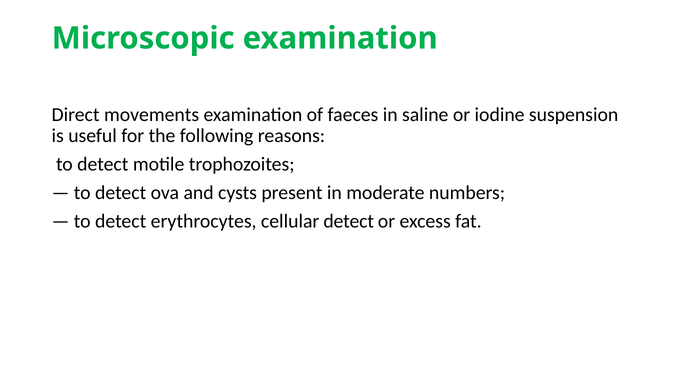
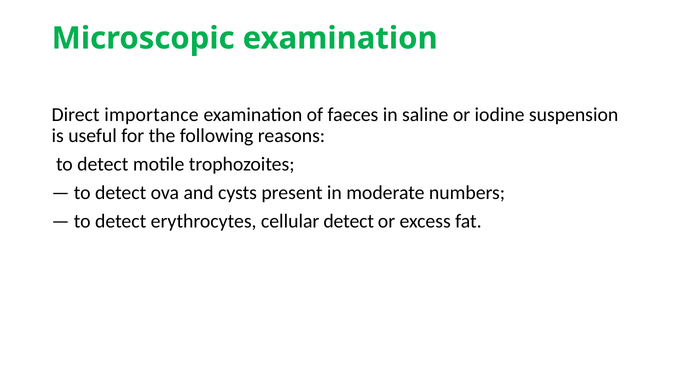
movements: movements -> importance
